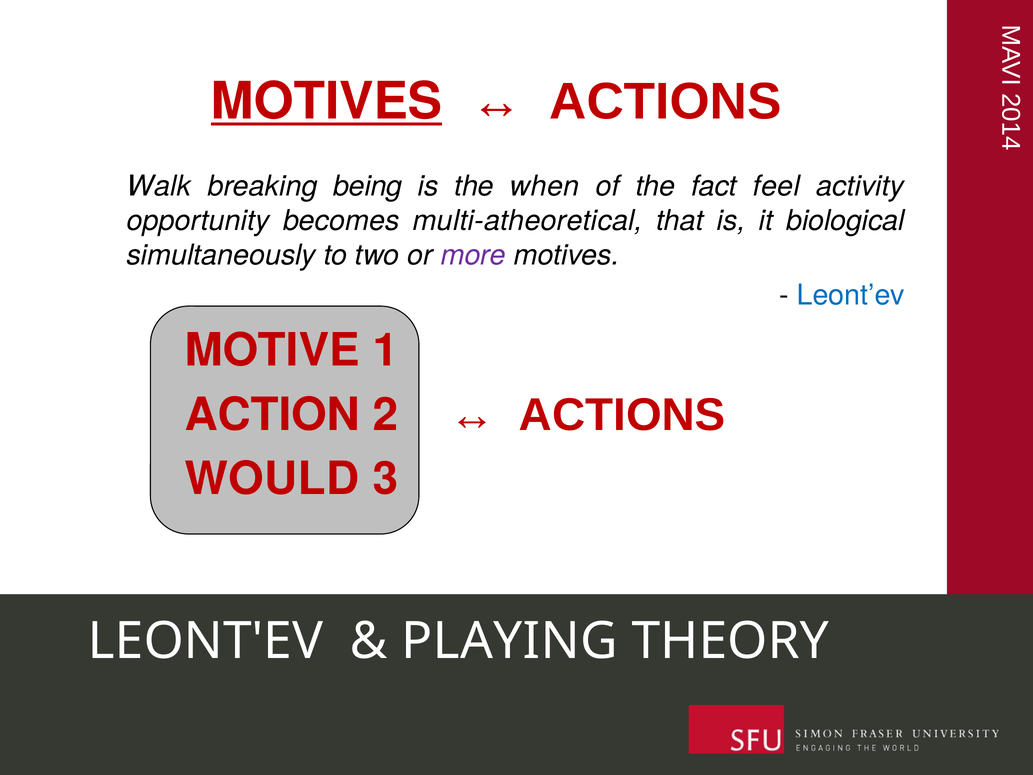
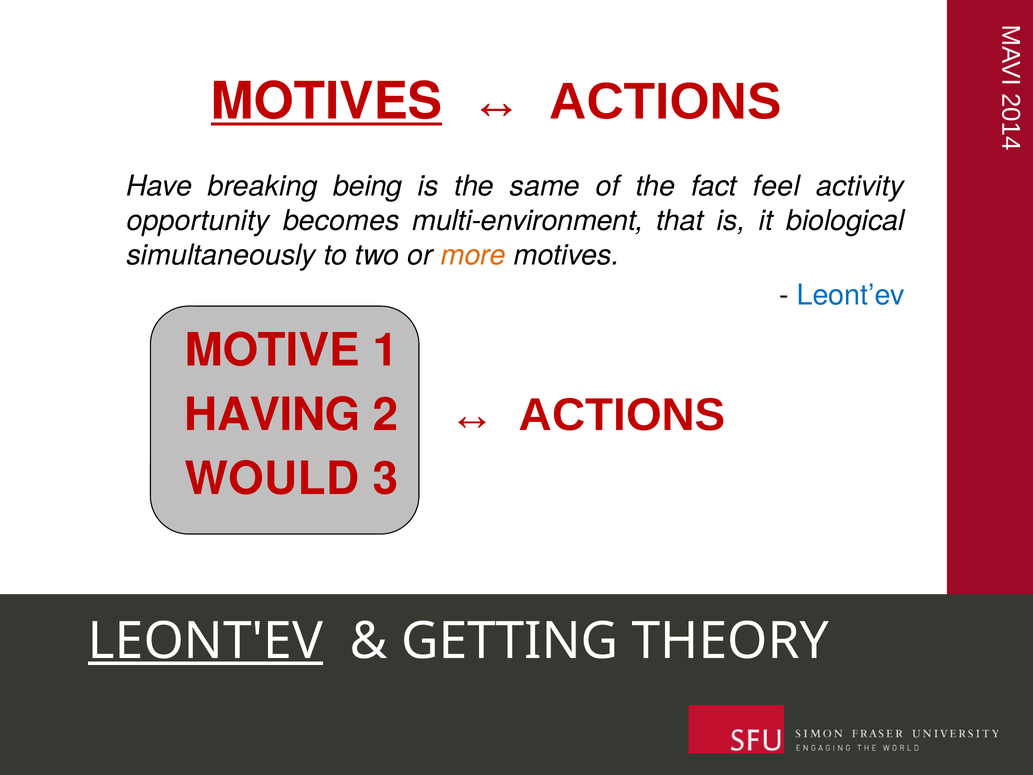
Walk: Walk -> Have
when: when -> same
multi-atheoretical: multi-atheoretical -> multi-environment
more colour: purple -> orange
ACTION: ACTION -> HAVING
LEONT'EV underline: none -> present
PLAYING: PLAYING -> GETTING
